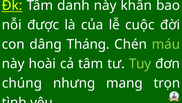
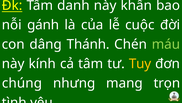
được: được -> gánh
Tháng: Tháng -> Thánh
hoài: hoài -> kính
Tuy colour: light green -> yellow
